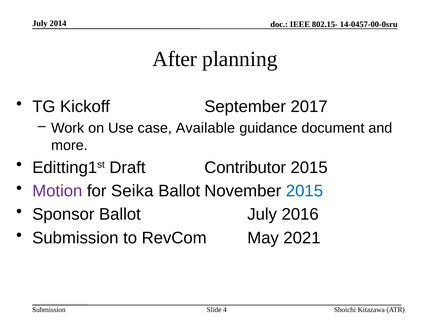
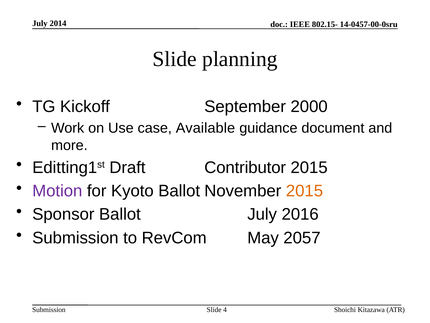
After at (175, 59): After -> Slide
2017: 2017 -> 2000
Seika: Seika -> Kyoto
2015 at (304, 191) colour: blue -> orange
2021: 2021 -> 2057
